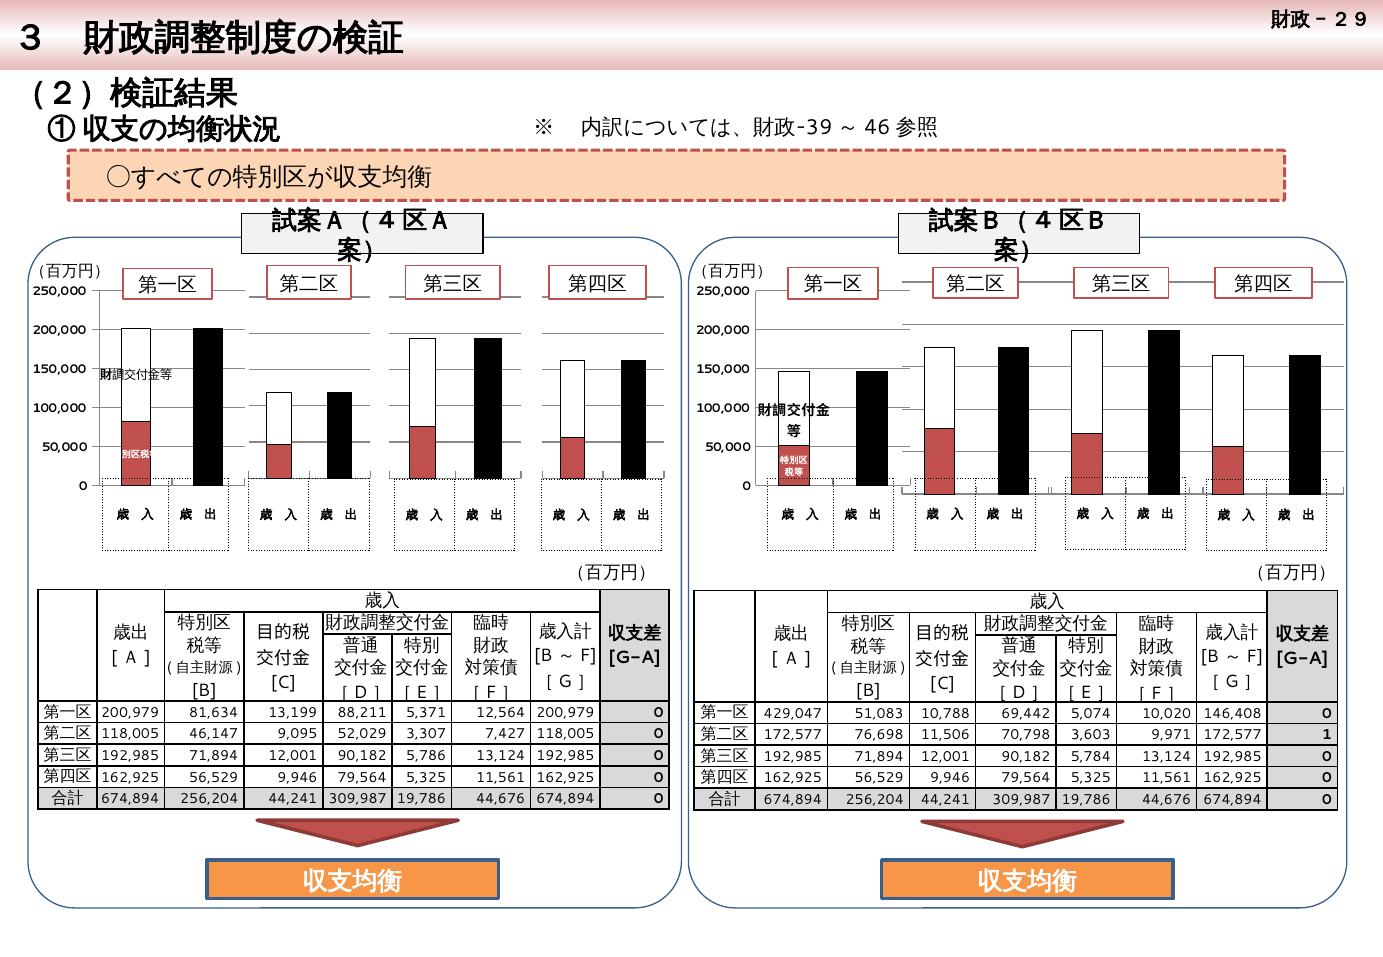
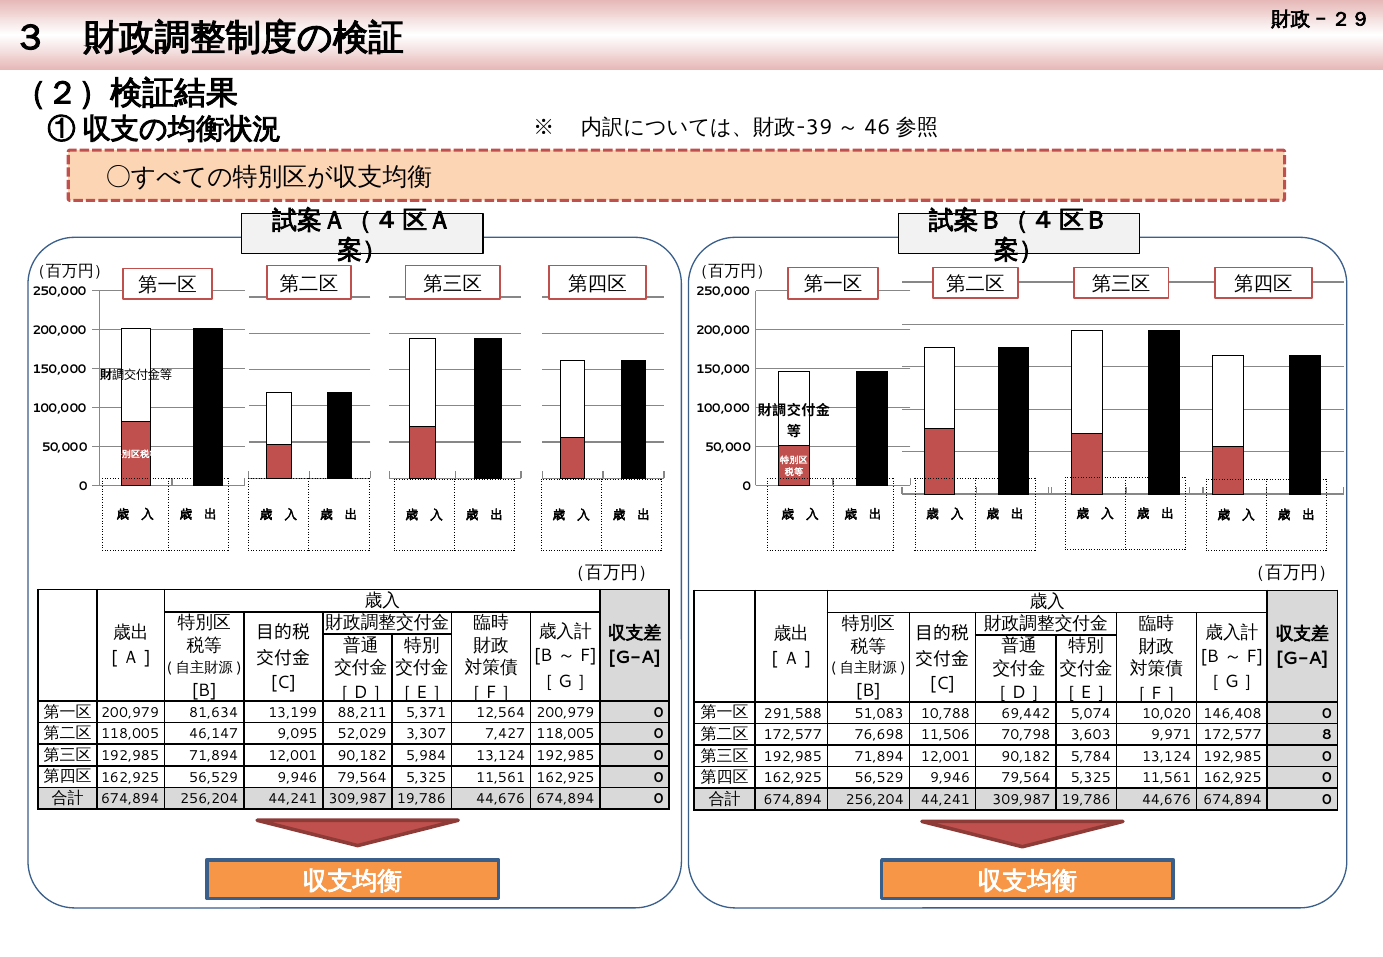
429,047: 429,047 -> 291,588
1: 1 -> 8
5,786: 5,786 -> 5,984
